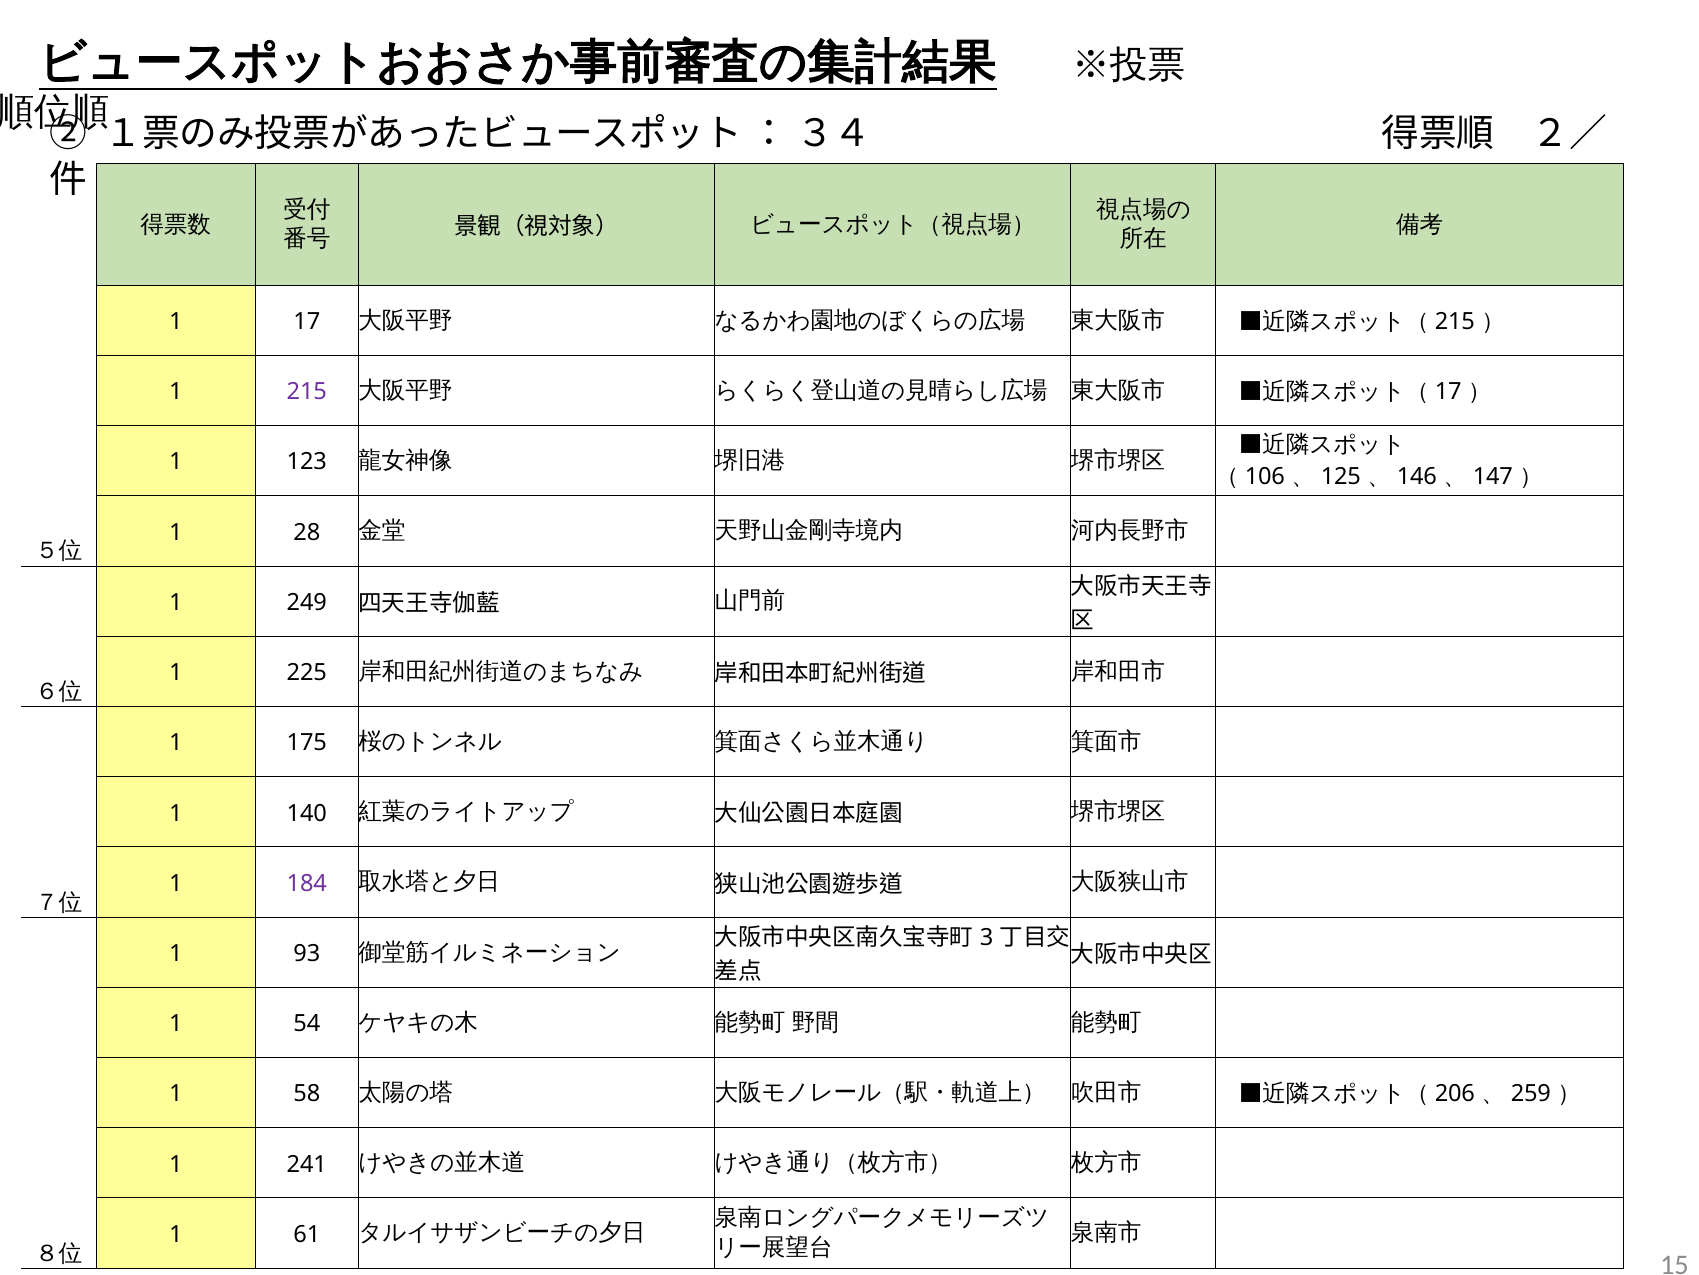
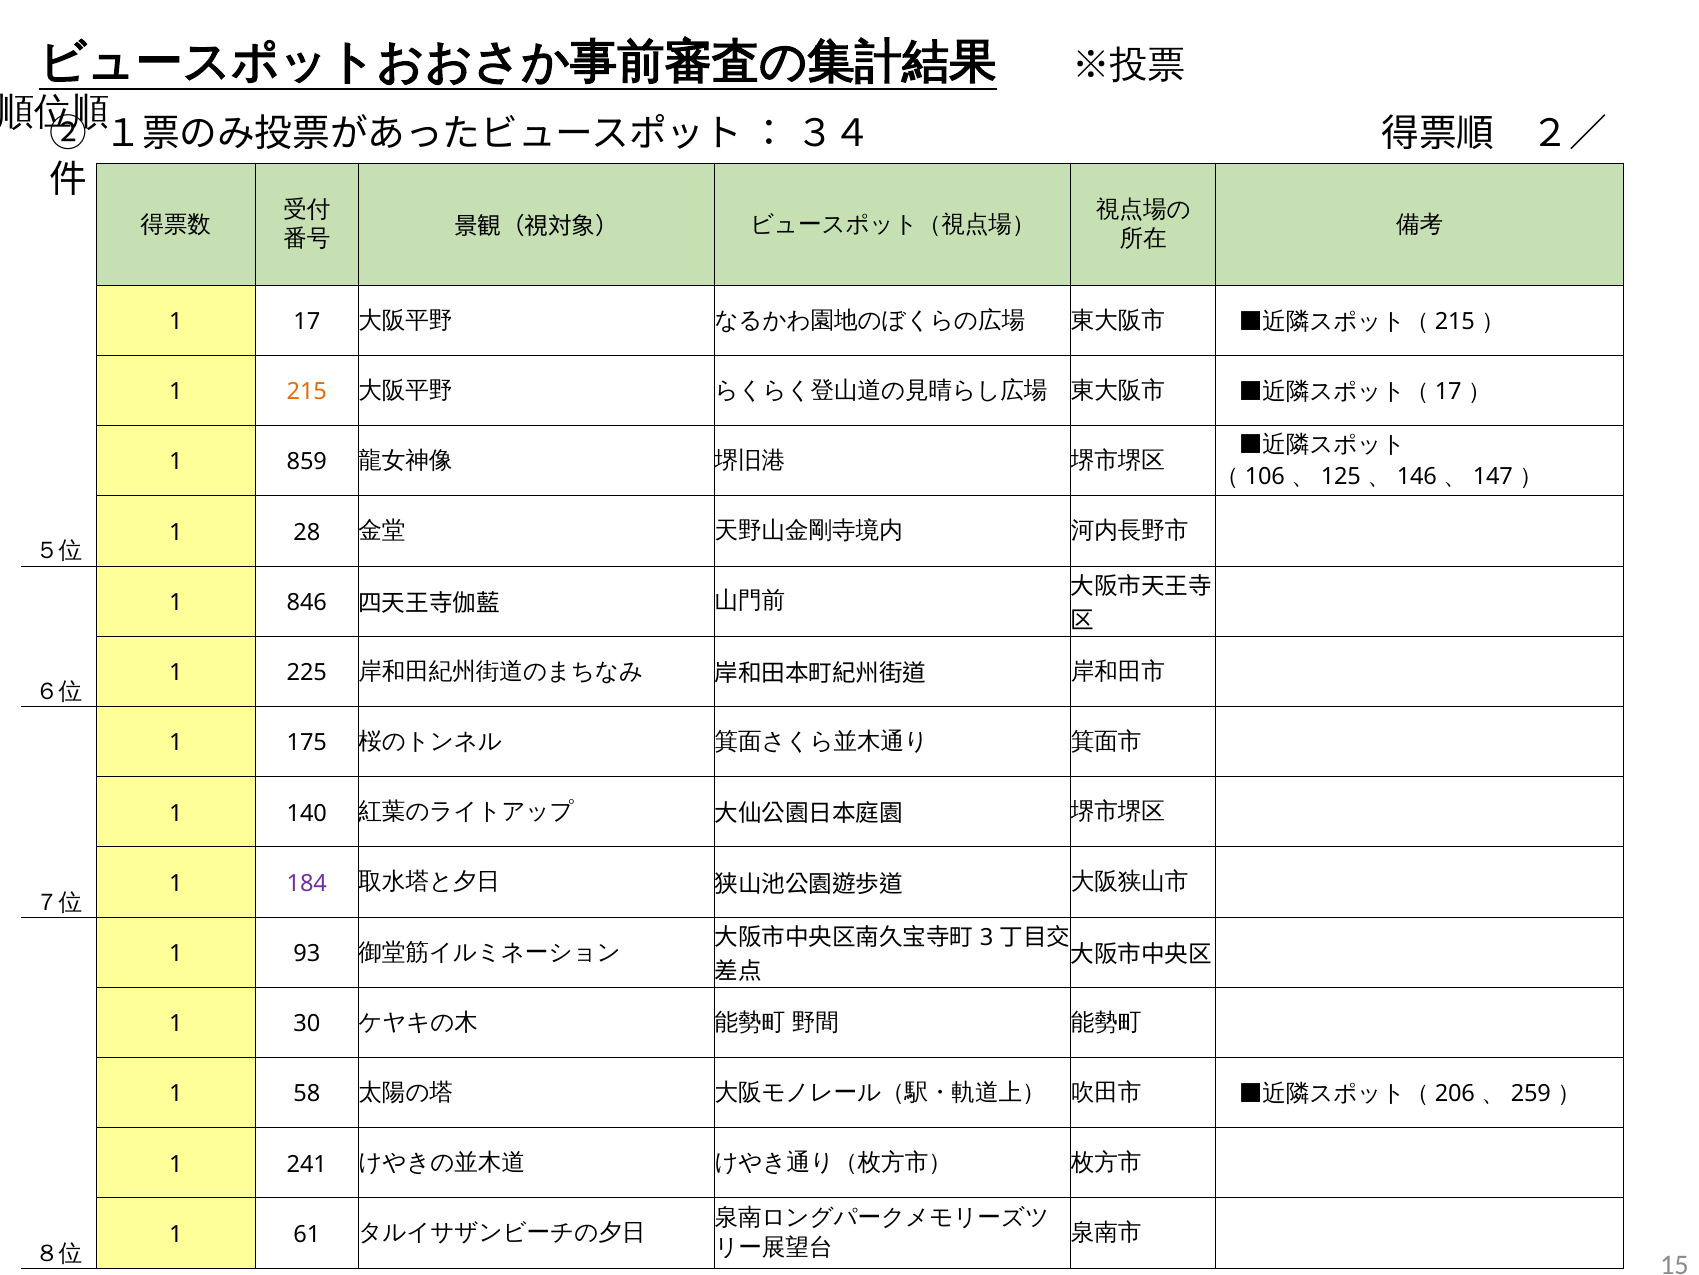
215 colour: purple -> orange
123: 123 -> 859
249: 249 -> 846
54: 54 -> 30
